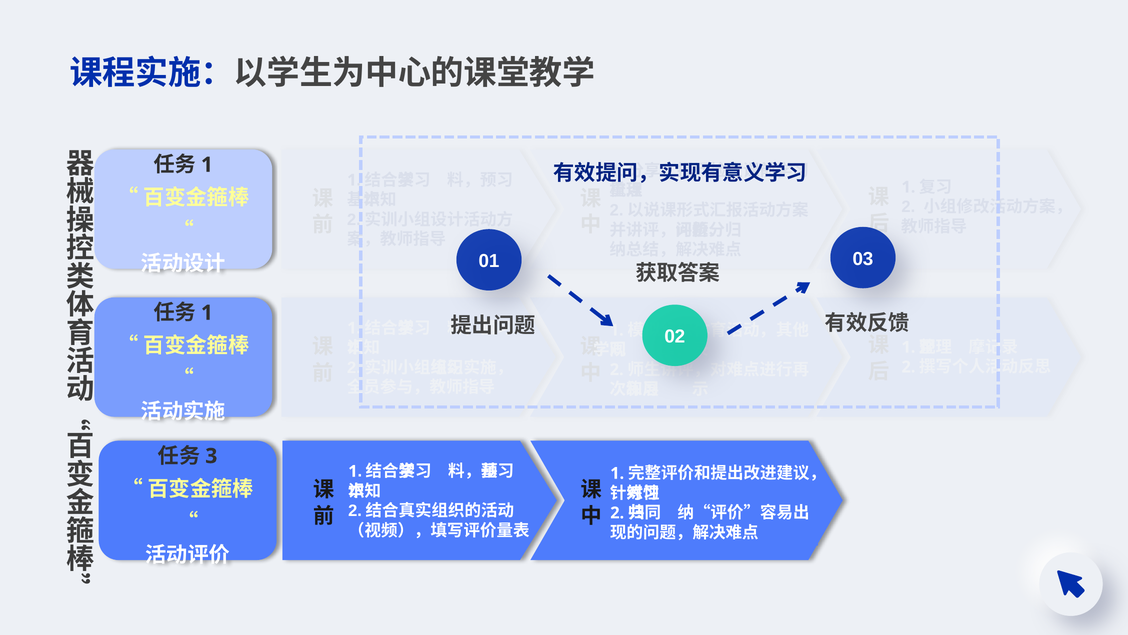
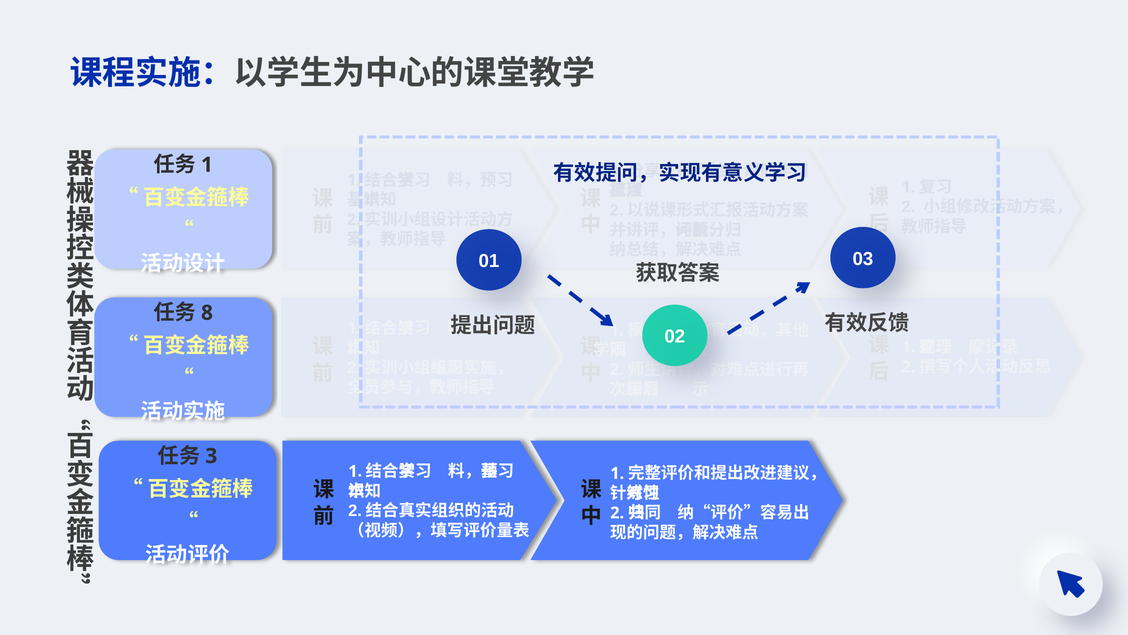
1 at (207, 313): 1 -> 8
